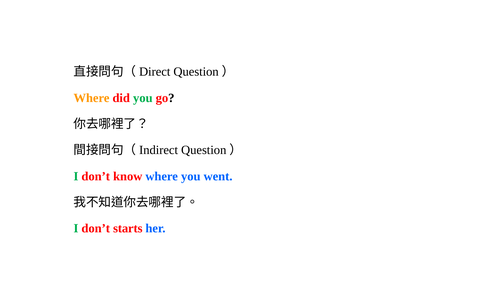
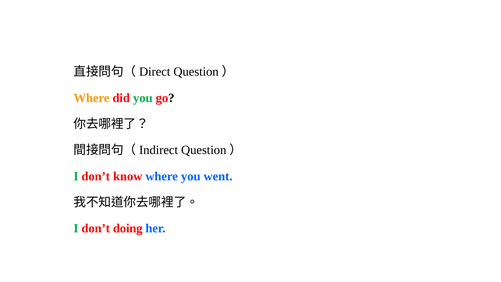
starts: starts -> doing
